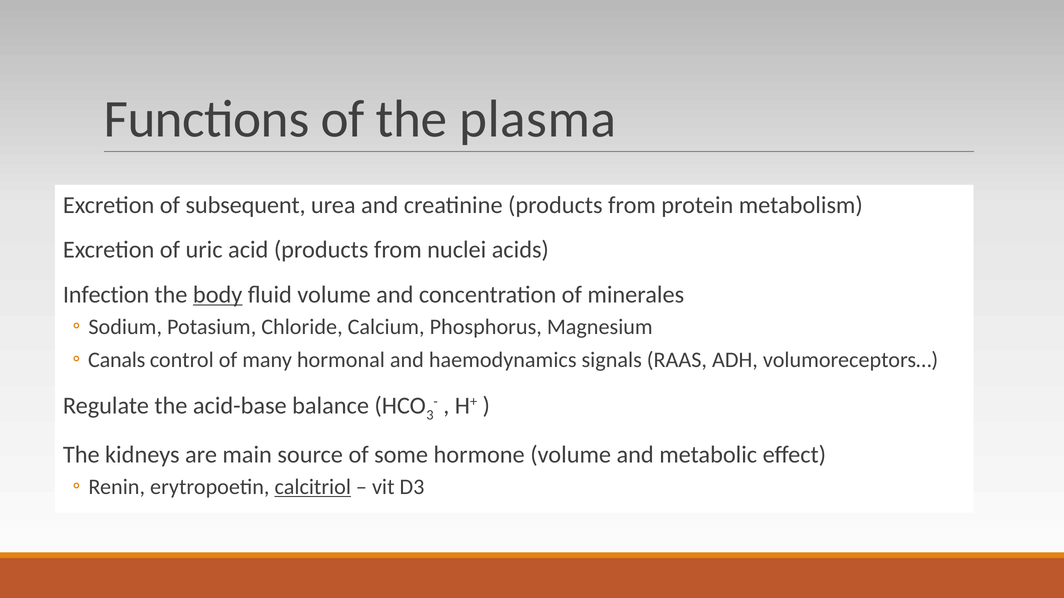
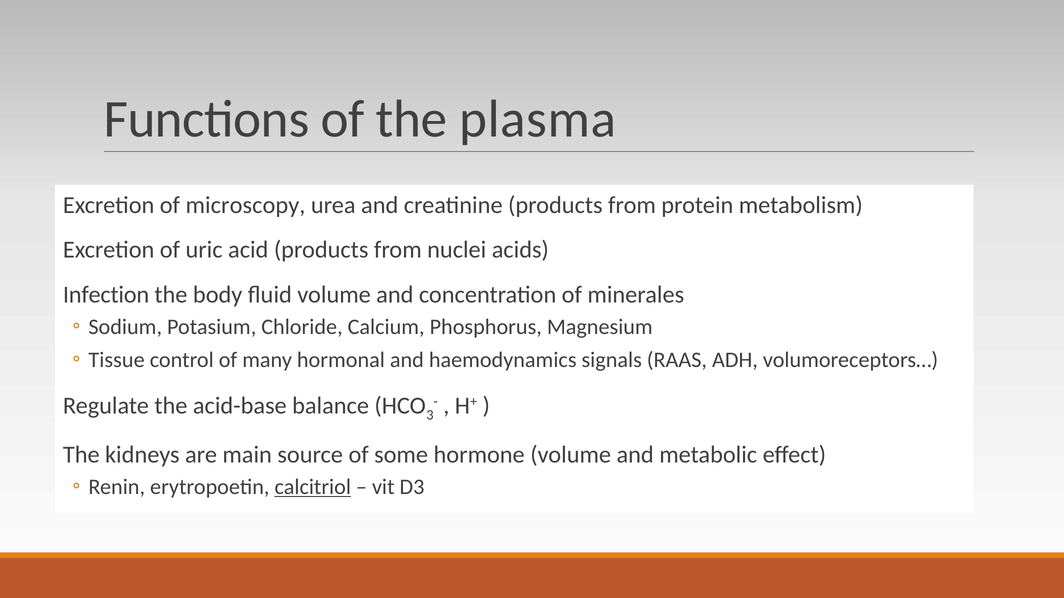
subsequent: subsequent -> microscopy
body underline: present -> none
Canals: Canals -> Tissue
